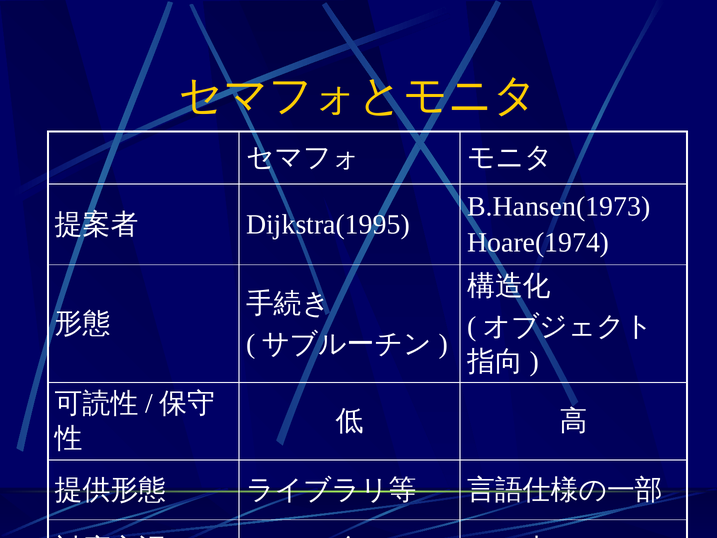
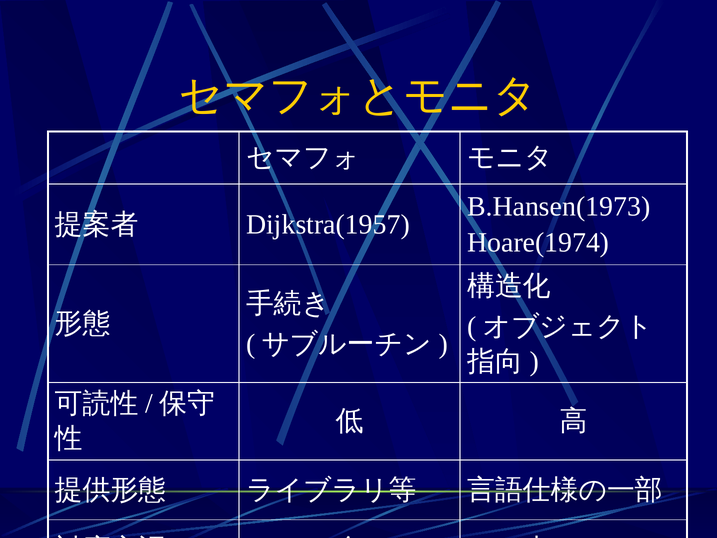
Dijkstra(1995: Dijkstra(1995 -> Dijkstra(1957
